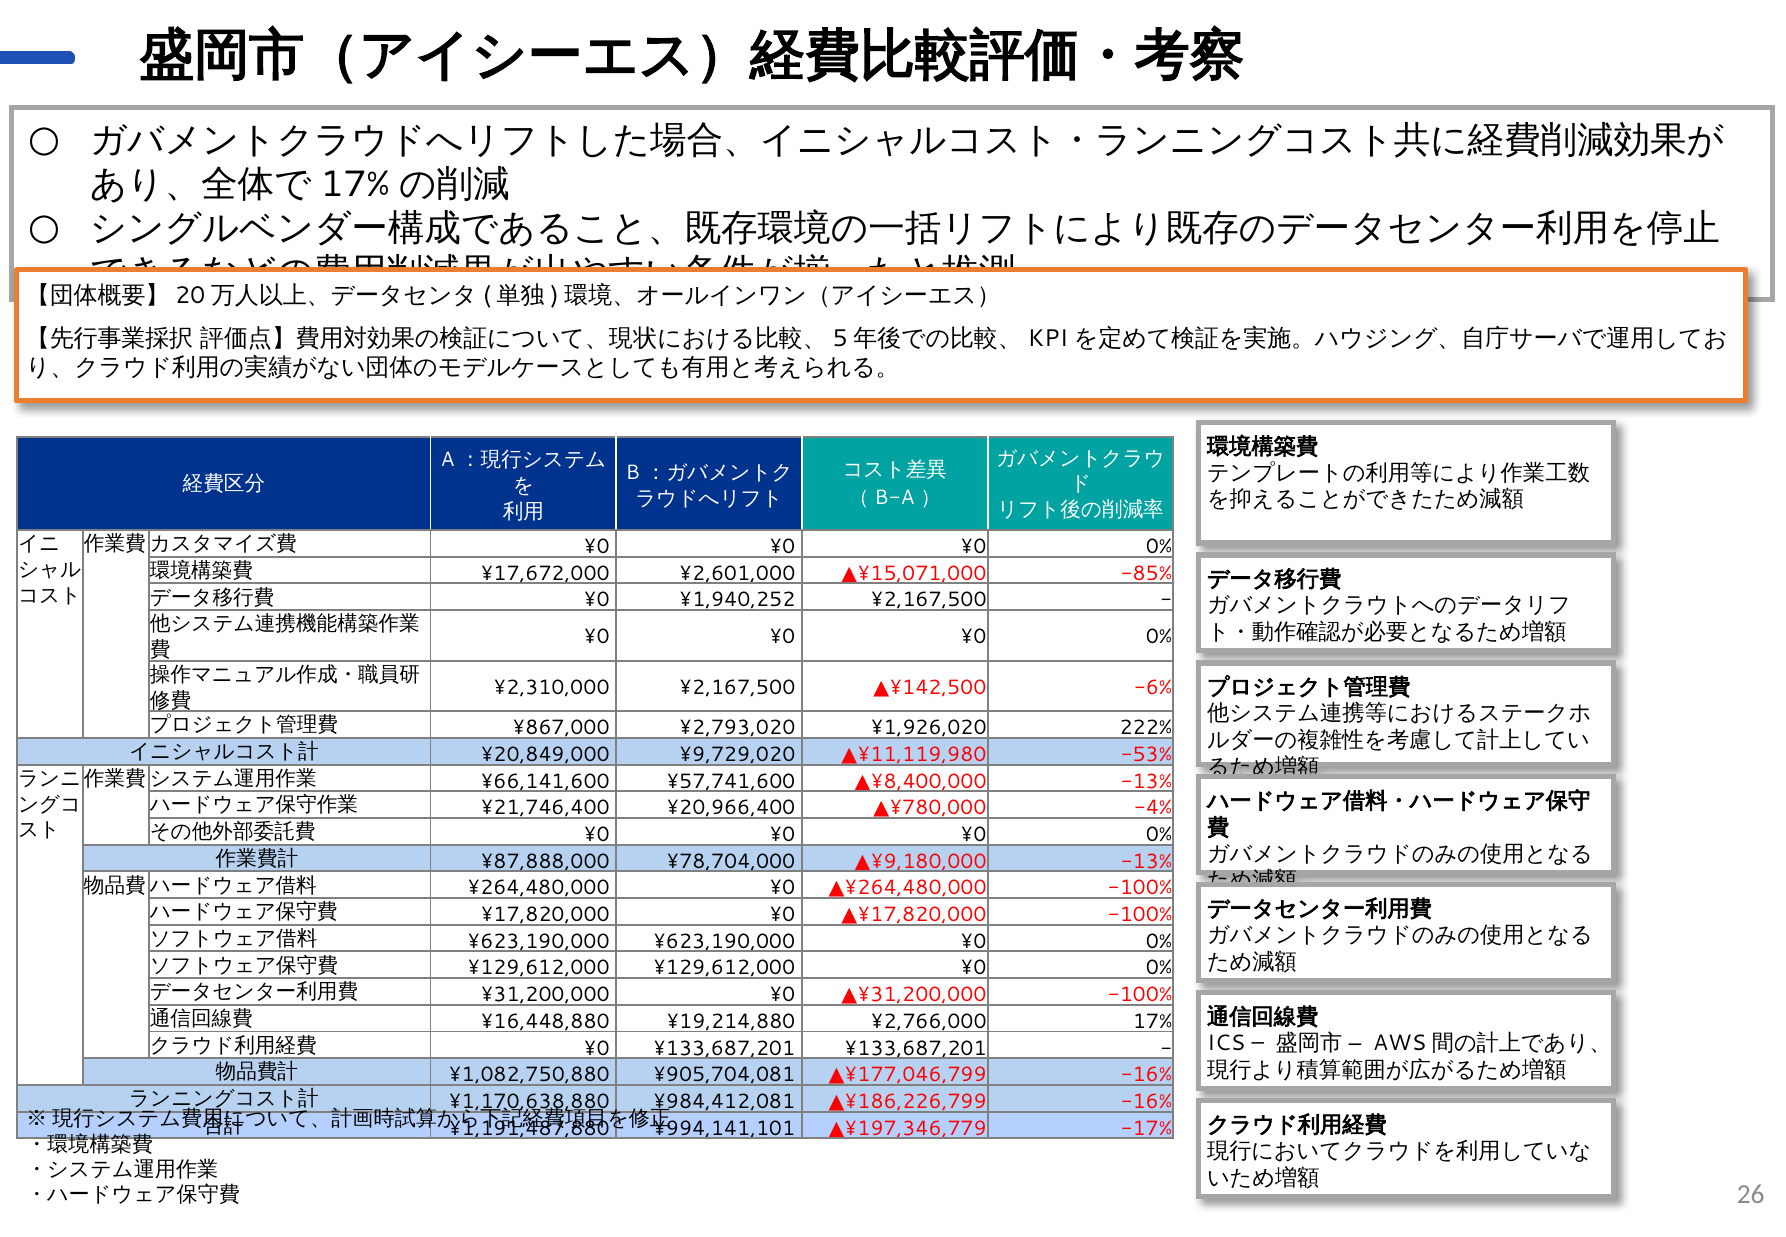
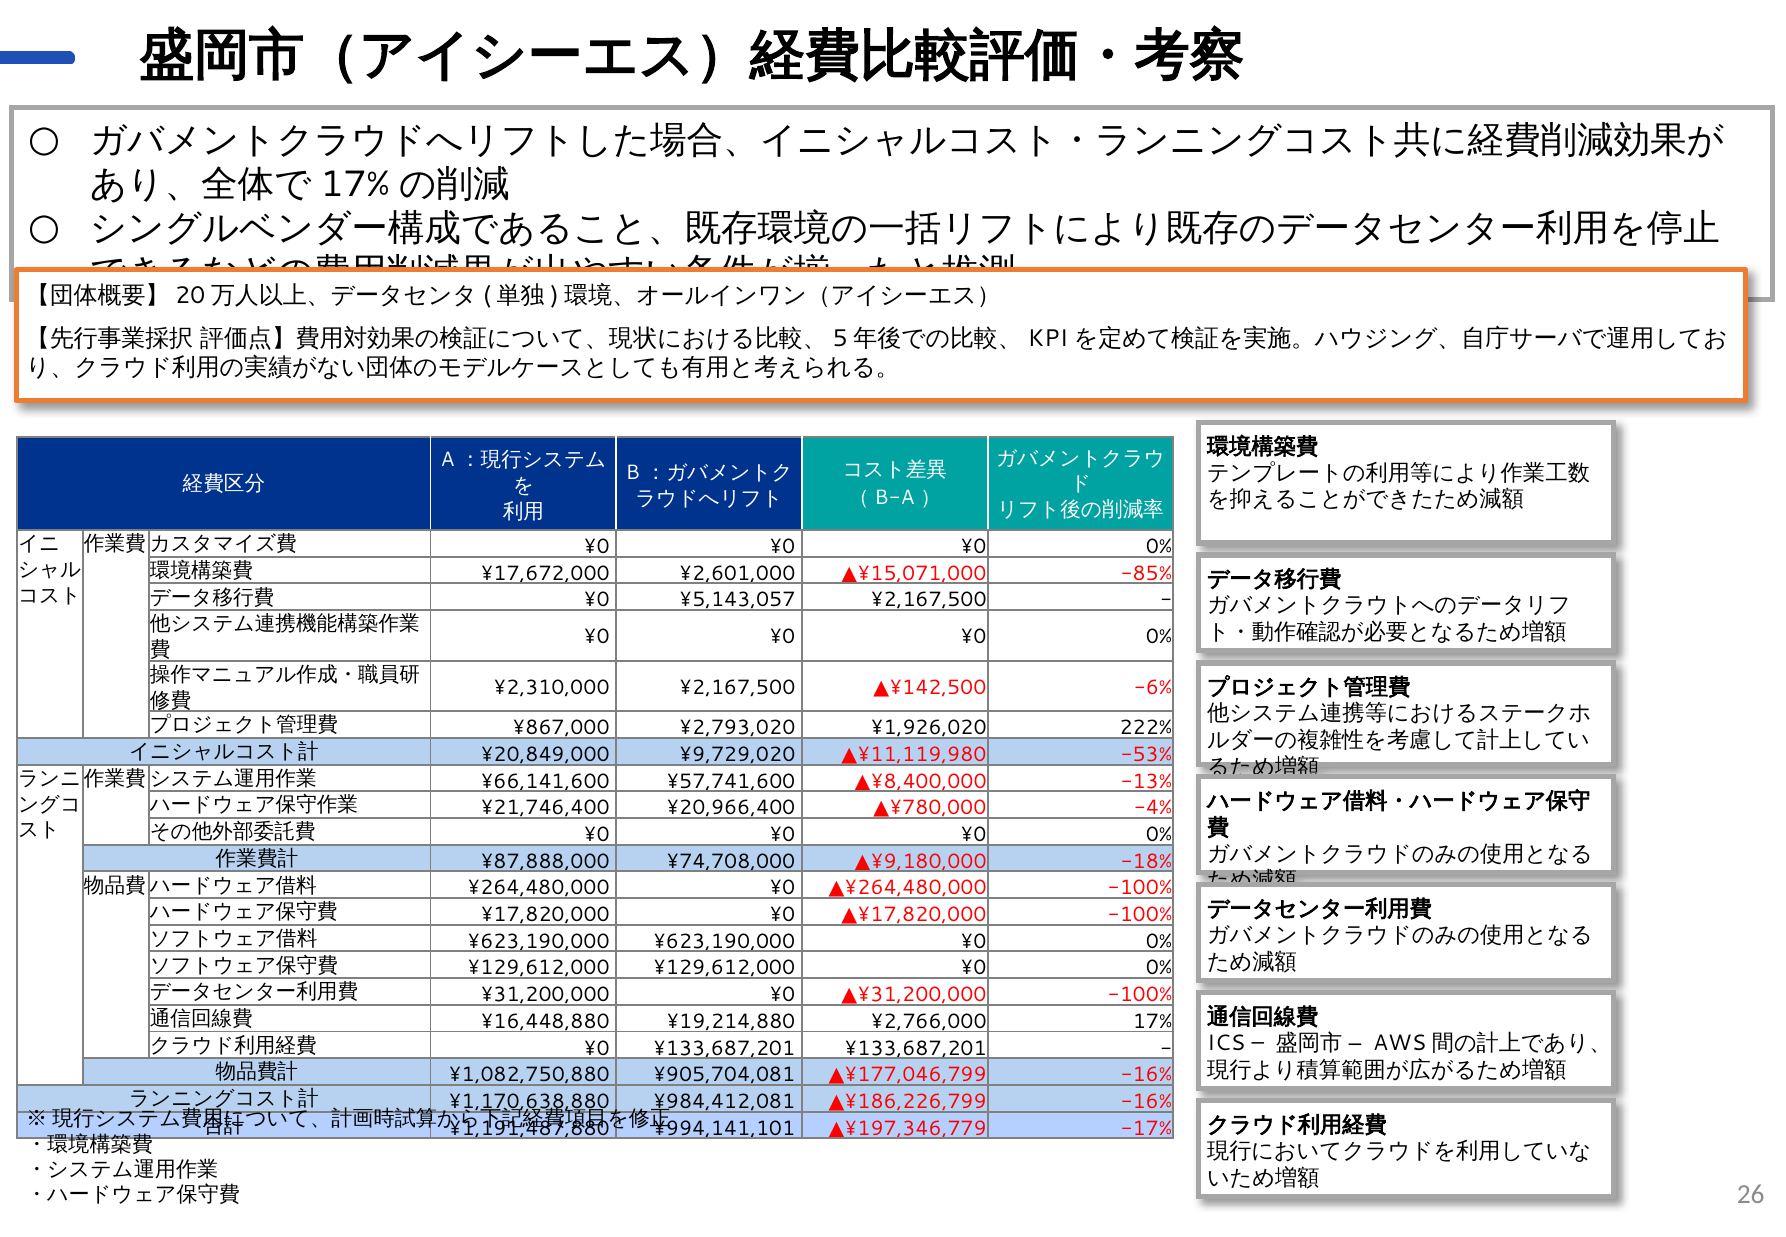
¥1,940,252: ¥1,940,252 -> ¥5,143,057
¥78,704,000: ¥78,704,000 -> ¥74,708,000
▲¥9,180,000 -13%: -13% -> -18%
